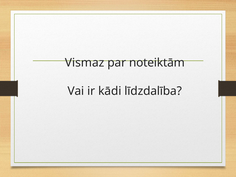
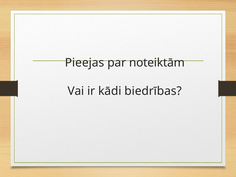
Vismaz: Vismaz -> Pieejas
līdzdalība: līdzdalība -> biedrības
